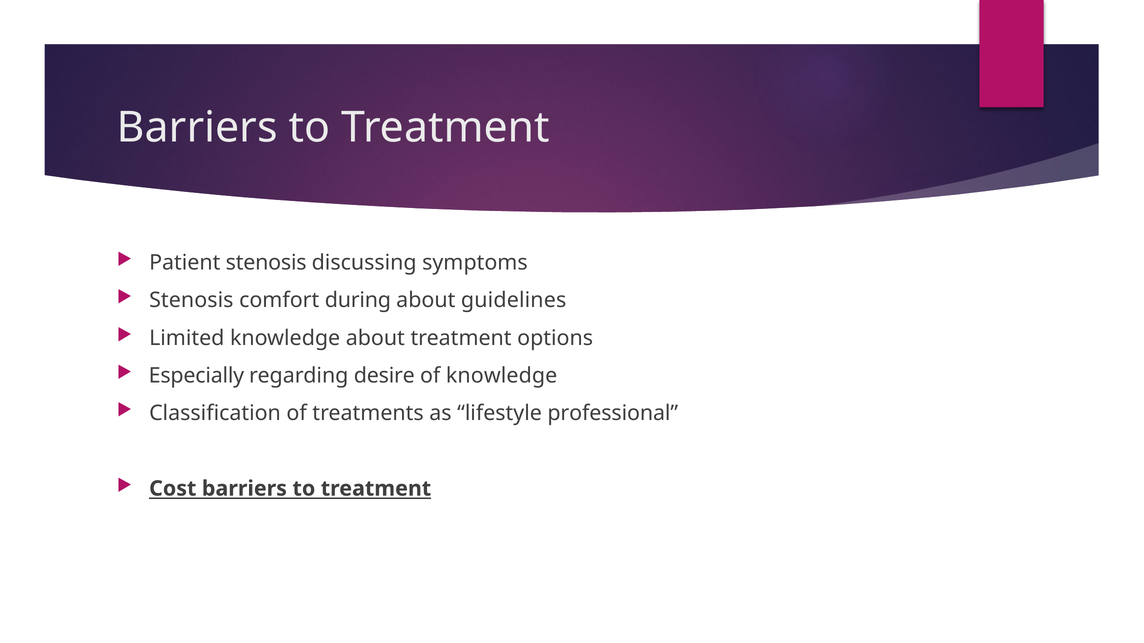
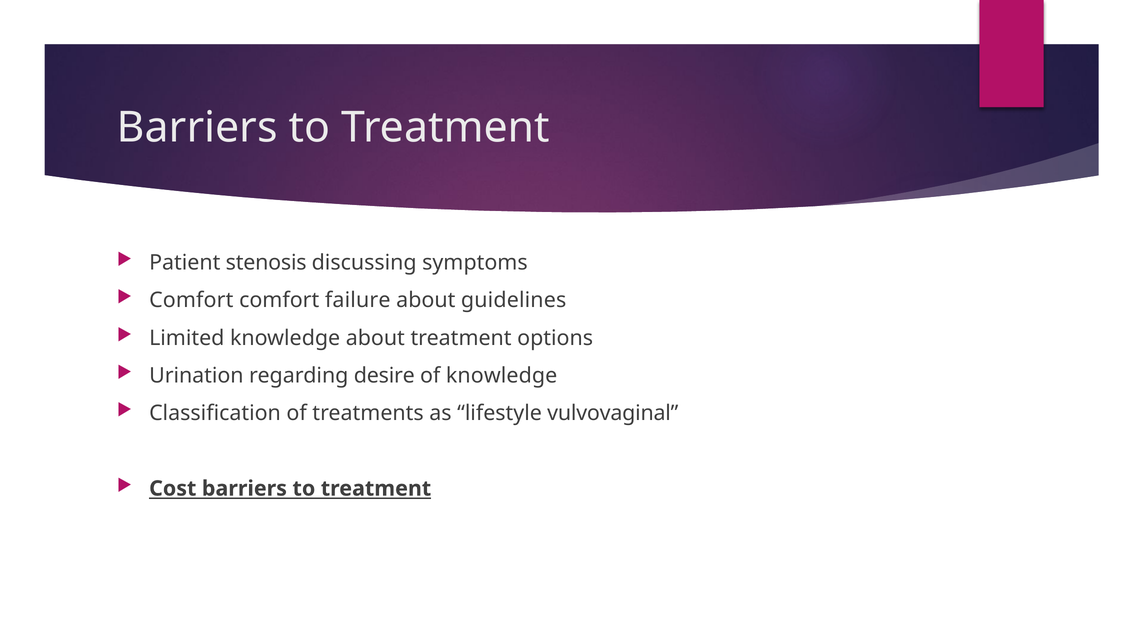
Stenosis at (191, 301): Stenosis -> Comfort
during: during -> failure
Especially: Especially -> Urination
professional: professional -> vulvovaginal
